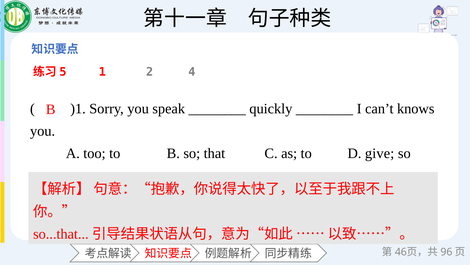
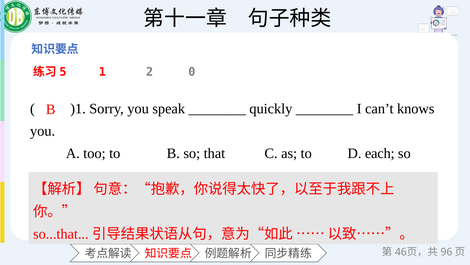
4: 4 -> 0
give: give -> each
